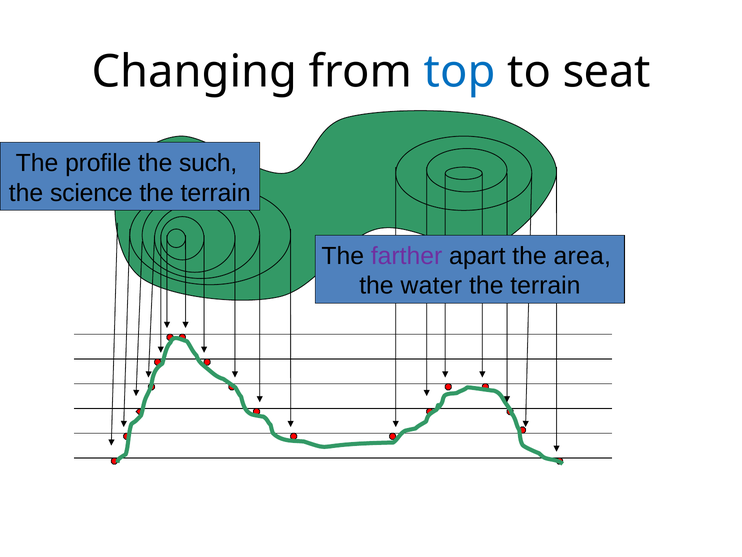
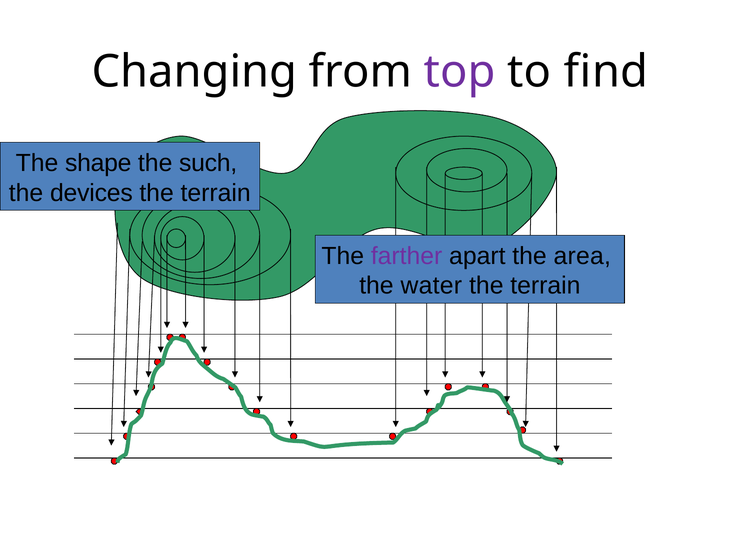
top colour: blue -> purple
seat: seat -> find
profile: profile -> shape
science: science -> devices
